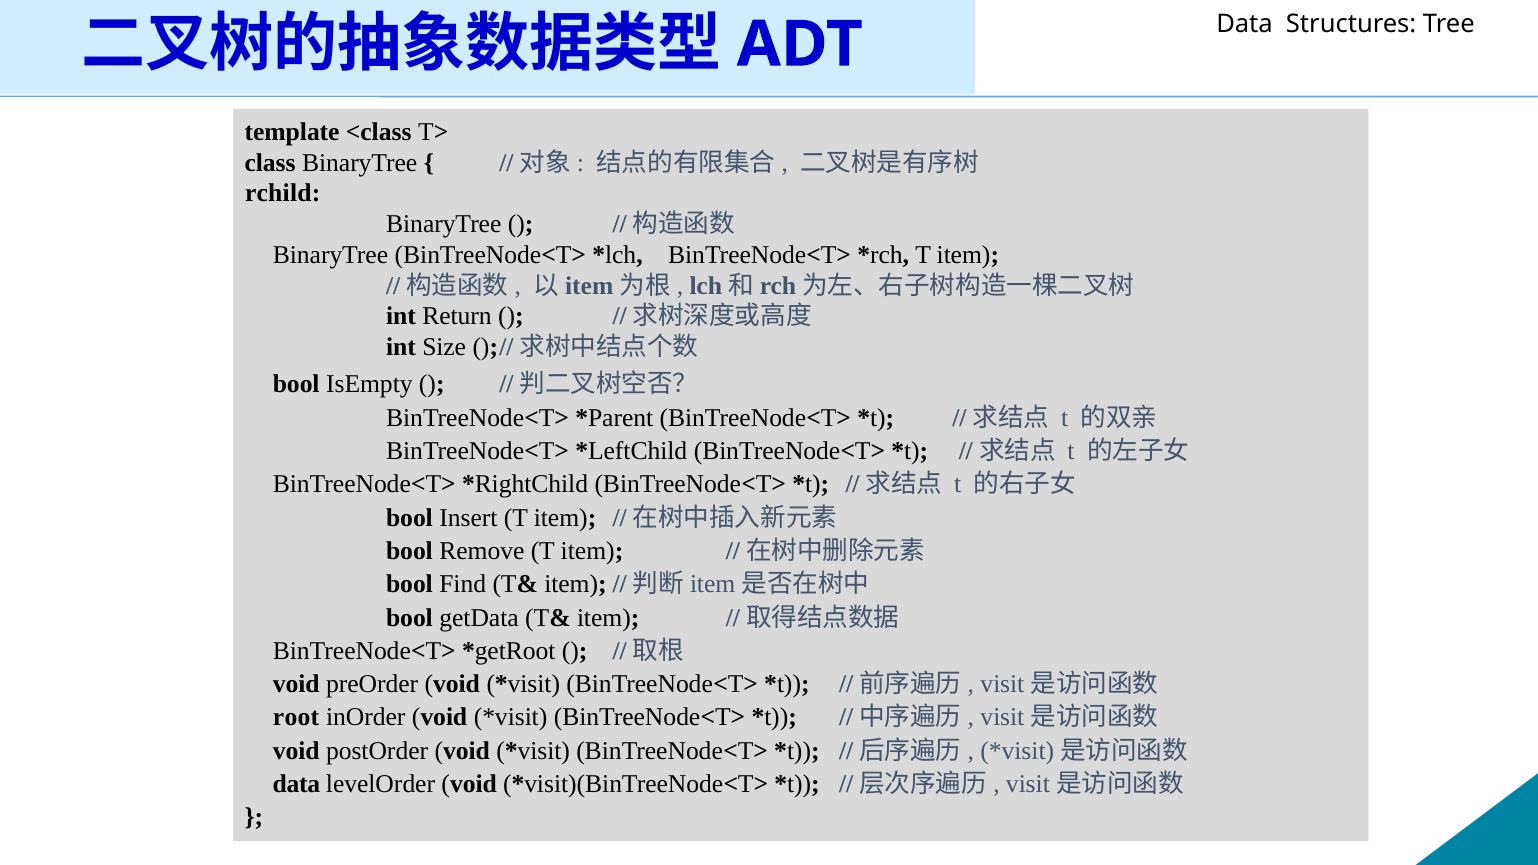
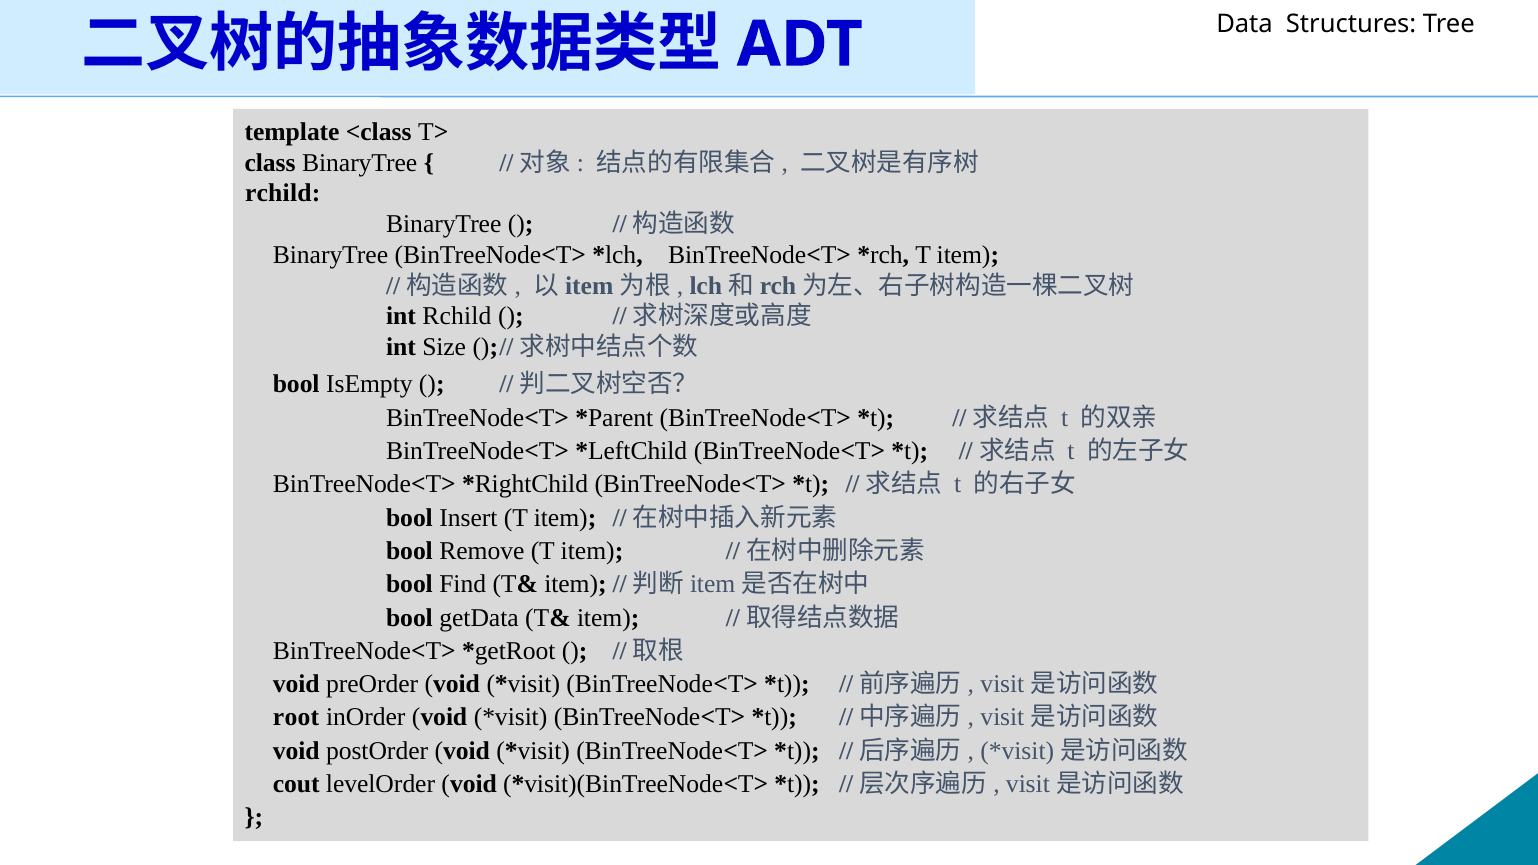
int Return: Return -> Rchild
data at (296, 784): data -> cout
